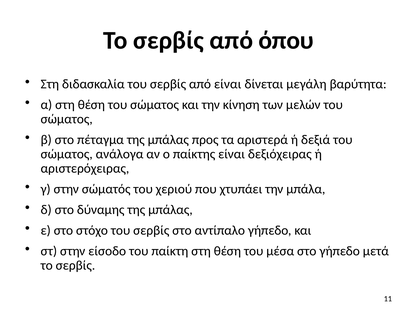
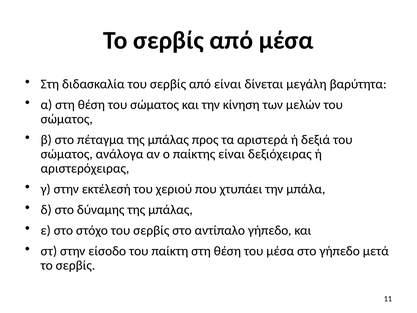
από όπου: όπου -> μέσα
σώματός: σώματός -> εκτέλεσή
